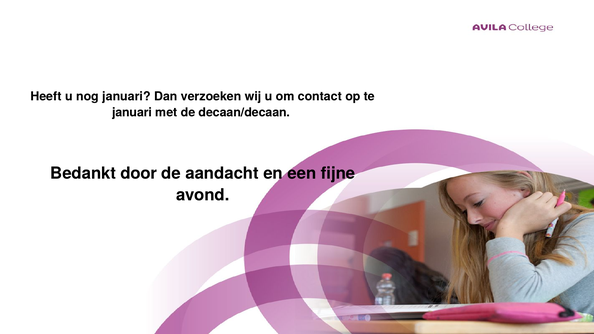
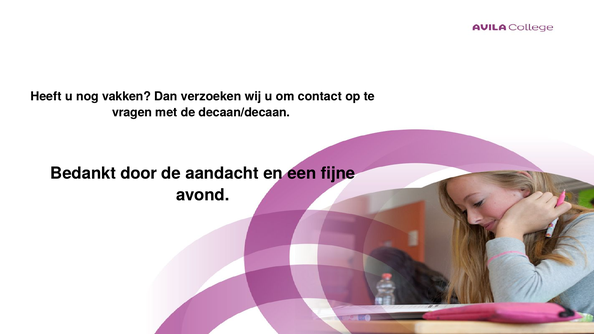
nog januari: januari -> vakken
januari at (132, 113): januari -> vragen
